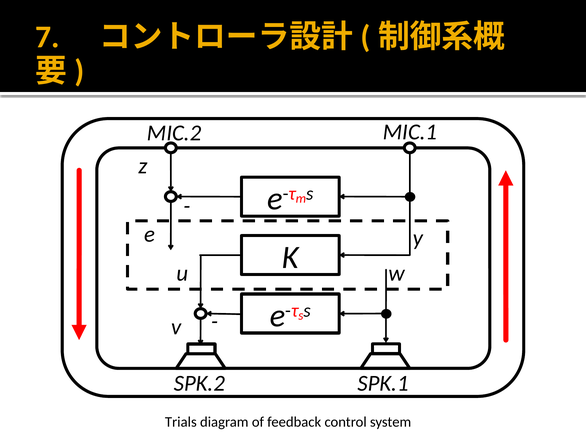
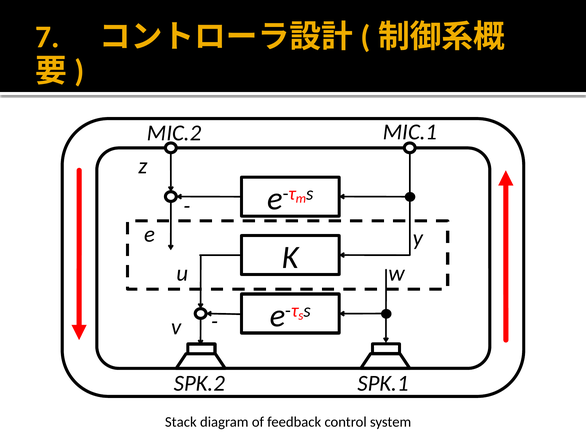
Trials: Trials -> Stack
